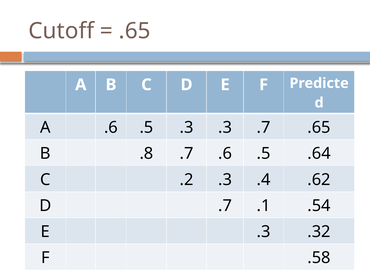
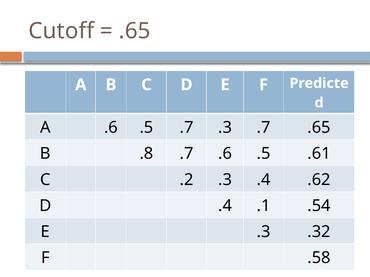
.5 .3: .3 -> .7
.64: .64 -> .61
D .7: .7 -> .4
